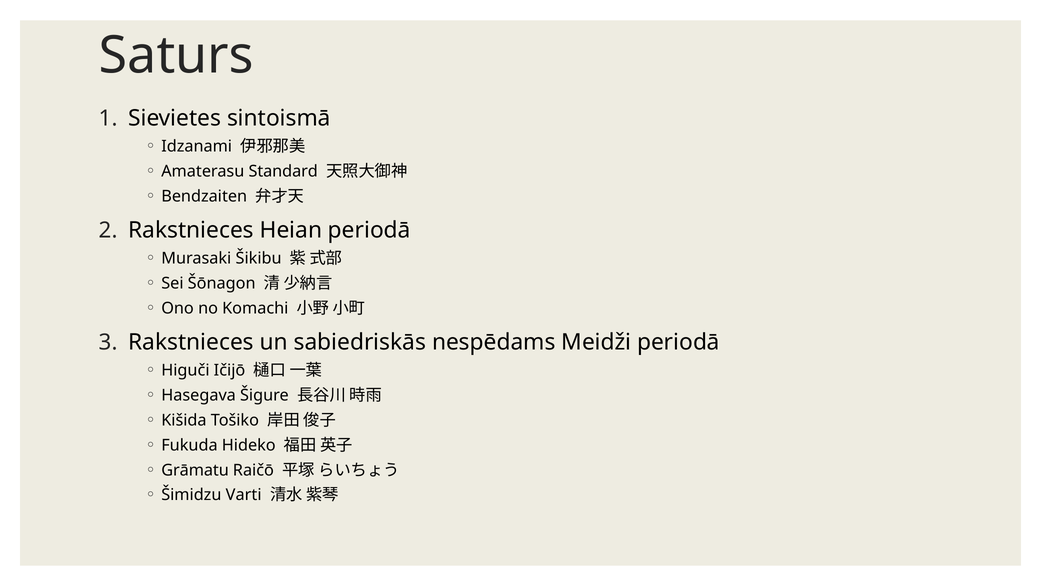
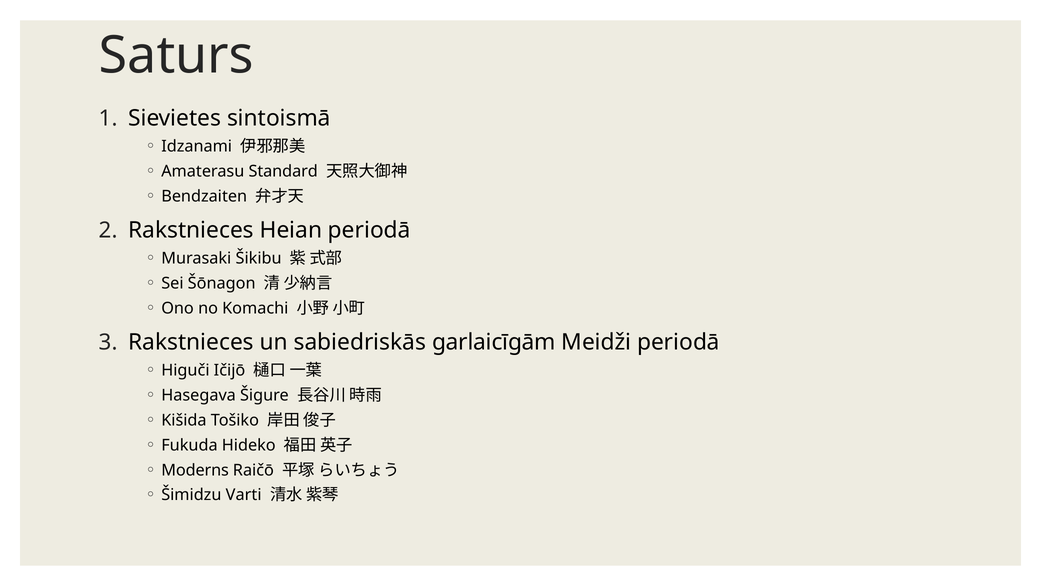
nespēdams: nespēdams -> garlaicīgām
Grāmatu: Grāmatu -> Moderns
